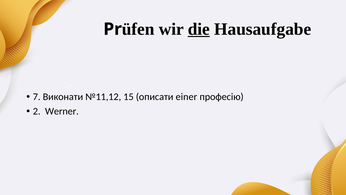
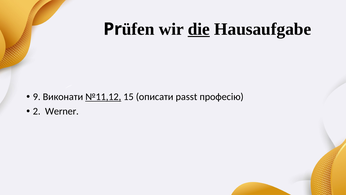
7: 7 -> 9
№11,12 underline: none -> present
einer: einer -> passt
